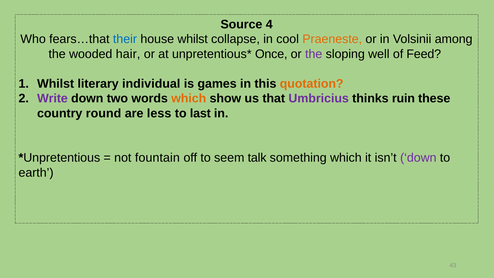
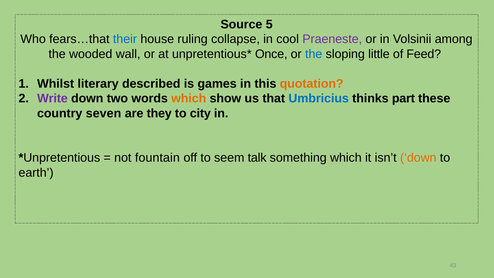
4: 4 -> 5
house whilst: whilst -> ruling
Praeneste colour: orange -> purple
hair: hair -> wall
the at (314, 54) colour: purple -> blue
well: well -> little
individual: individual -> described
Umbricius colour: purple -> blue
ruin: ruin -> part
round: round -> seven
less: less -> they
last: last -> city
down at (418, 158) colour: purple -> orange
